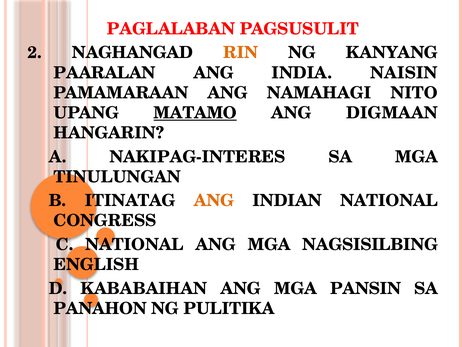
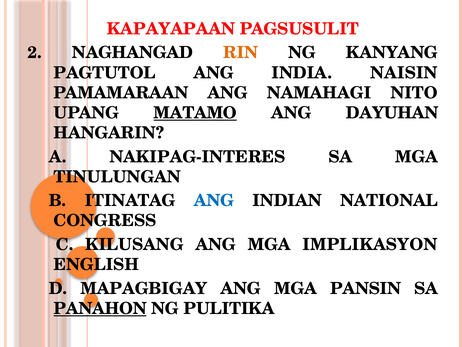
PAGLALABAN: PAGLALABAN -> KAPAYAPAAN
PAARALAN: PAARALAN -> PAGTUTOL
DIGMAAN: DIGMAAN -> DAYUHAN
ANG at (214, 200) colour: orange -> blue
C NATIONAL: NATIONAL -> KILUSANG
NAGSISILBING: NAGSISILBING -> IMPLIKASYON
KABABAIHAN: KABABAIHAN -> MAPAGBIGAY
PANAHON underline: none -> present
